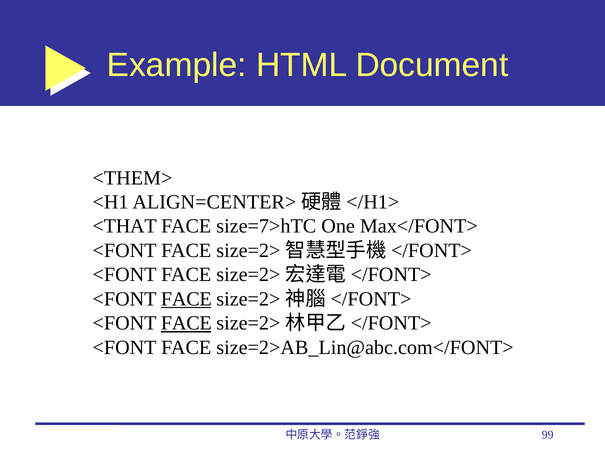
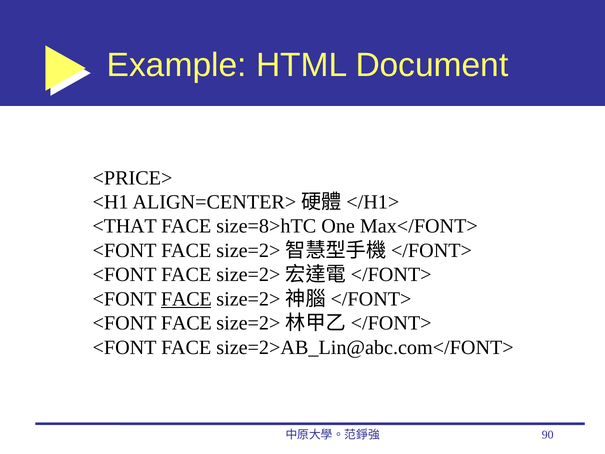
<THEM>: <THEM> -> <PRICE>
size=7>hTC: size=7>hTC -> size=8>hTC
FACE at (186, 323) underline: present -> none
99: 99 -> 90
